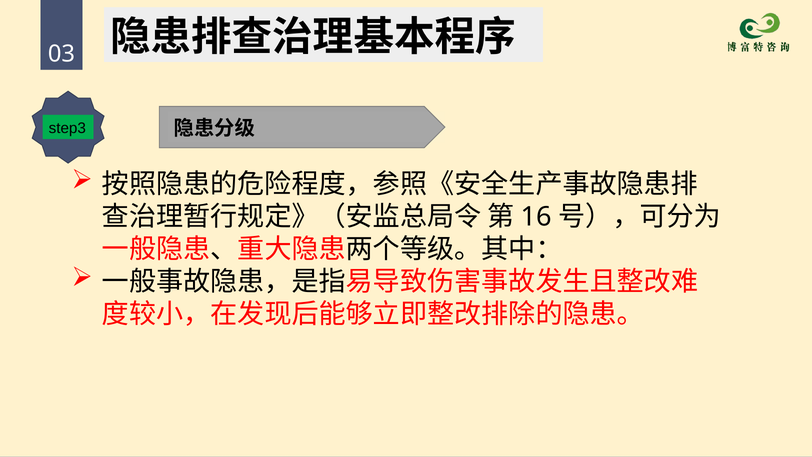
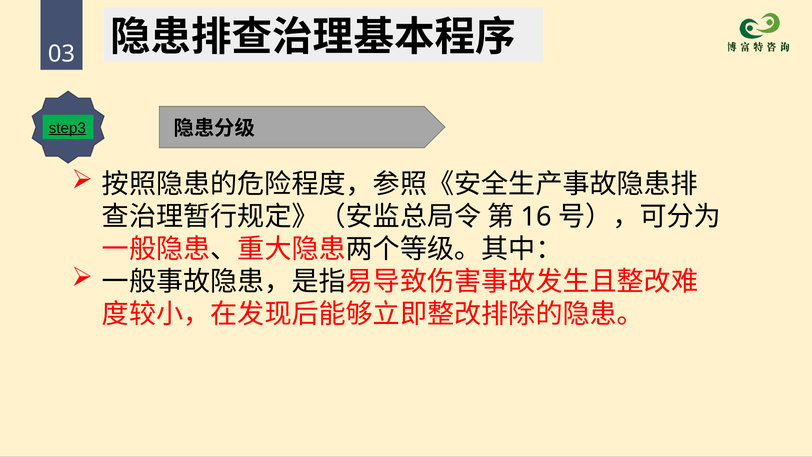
step3 underline: none -> present
